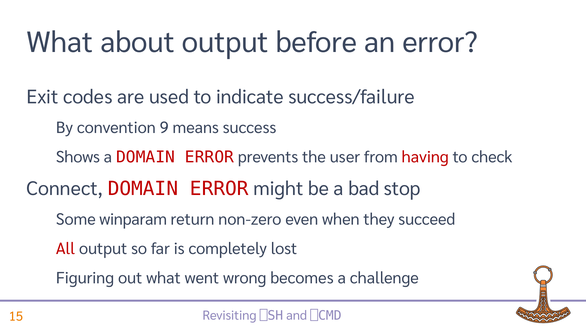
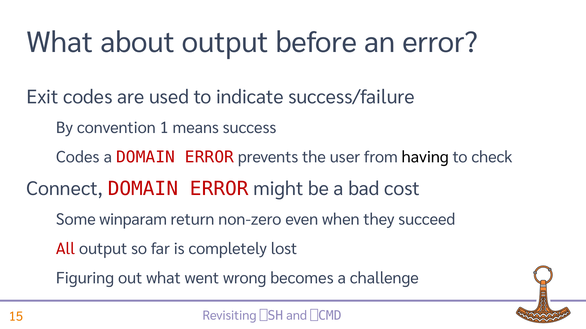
9: 9 -> 1
Shows at (78, 157): Shows -> Codes
having colour: red -> black
stop: stop -> cost
